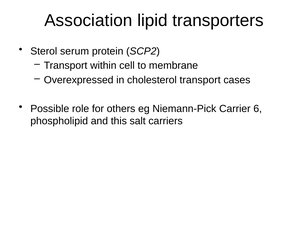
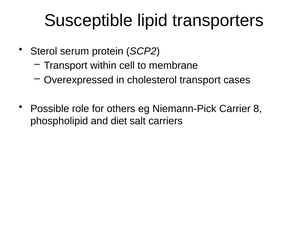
Association: Association -> Susceptible
6: 6 -> 8
this: this -> diet
